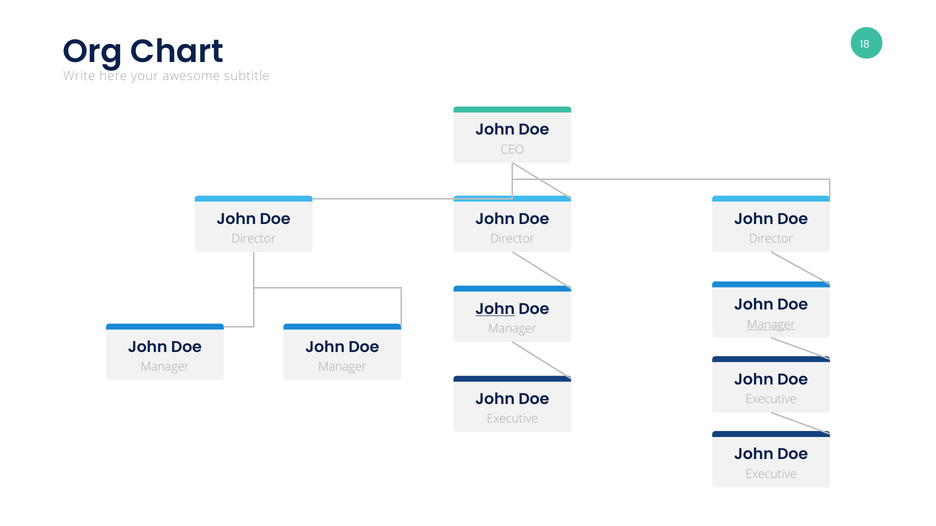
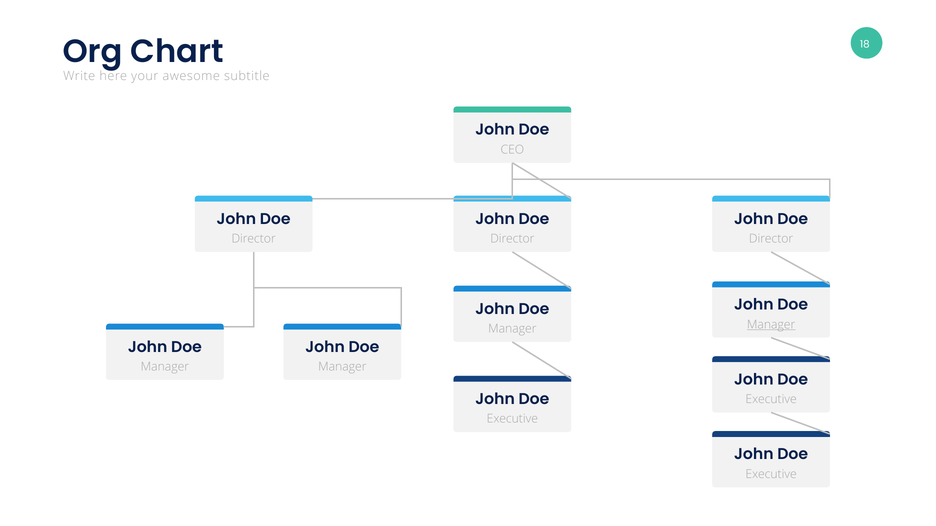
John at (495, 309) underline: present -> none
